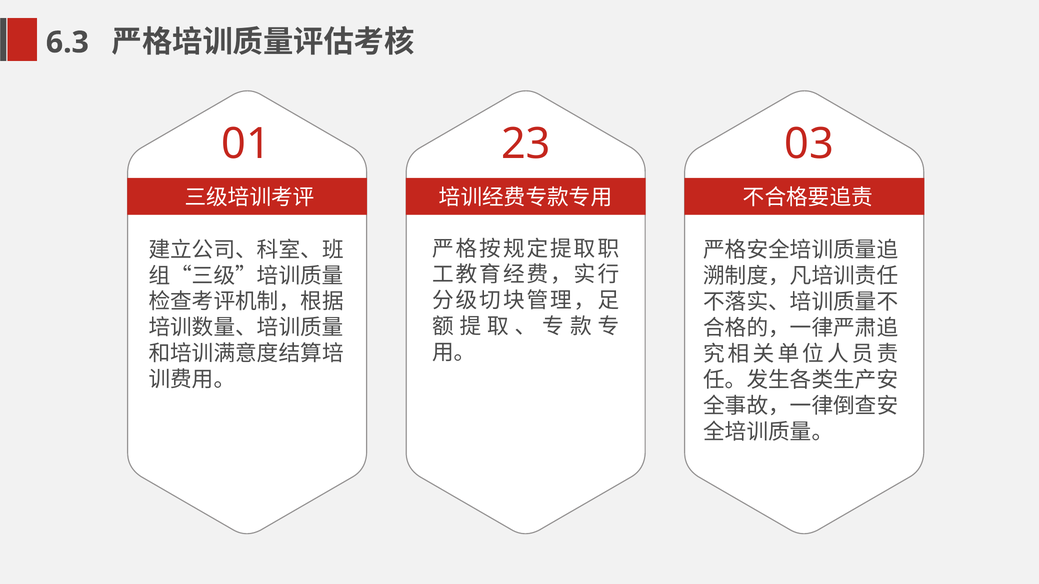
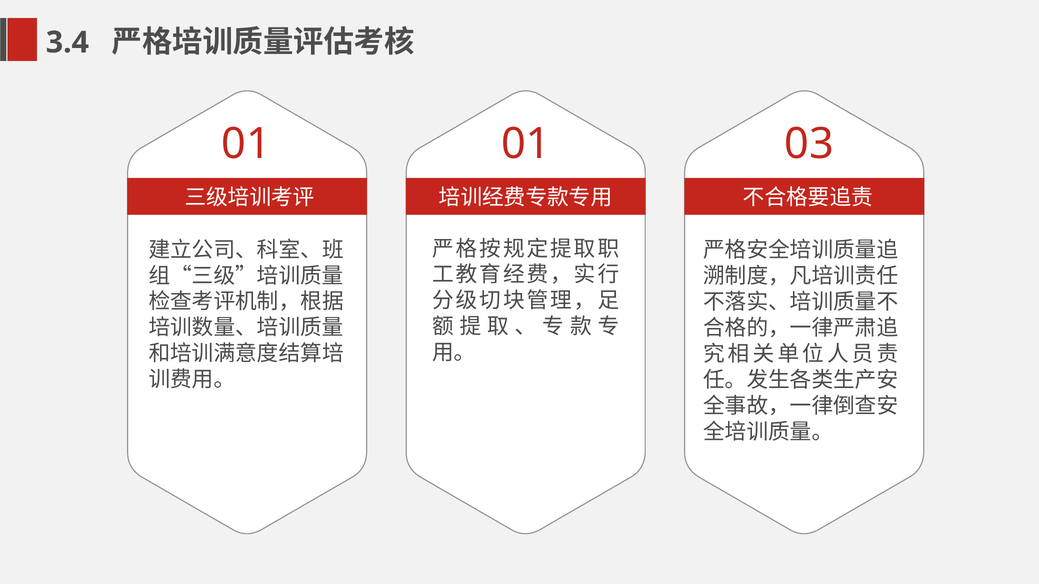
6.3: 6.3 -> 3.4
01 23: 23 -> 01
